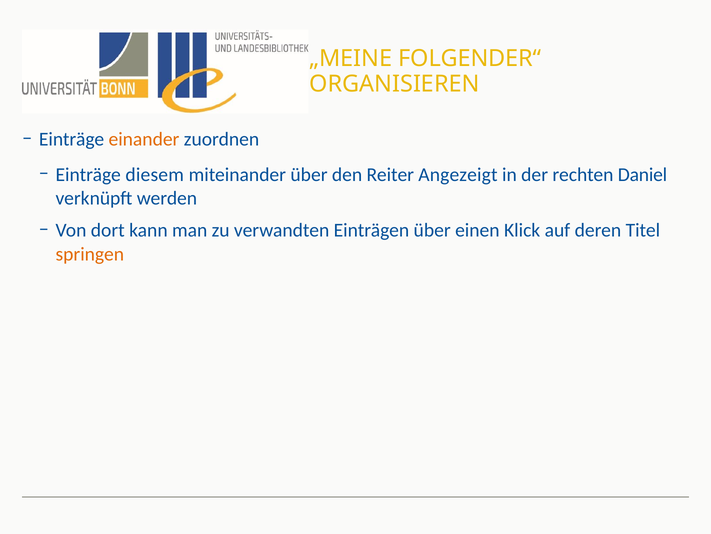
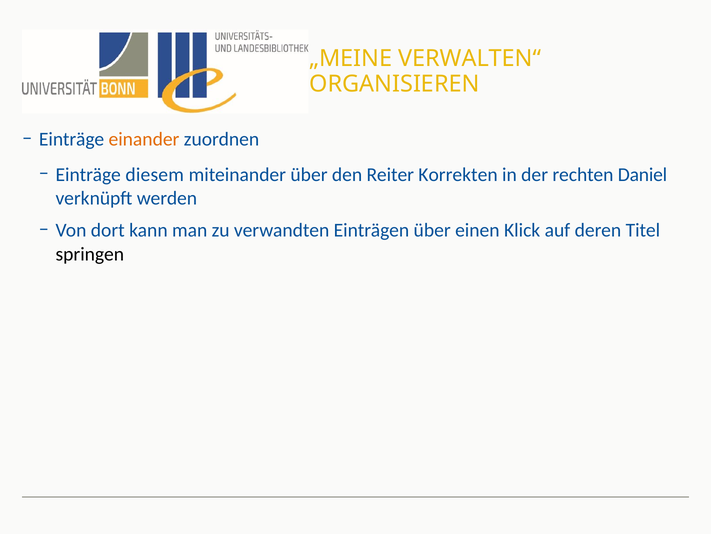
FOLGENDER“: FOLGENDER“ -> VERWALTEN“
Angezeigt: Angezeigt -> Korrekten
springen colour: orange -> black
